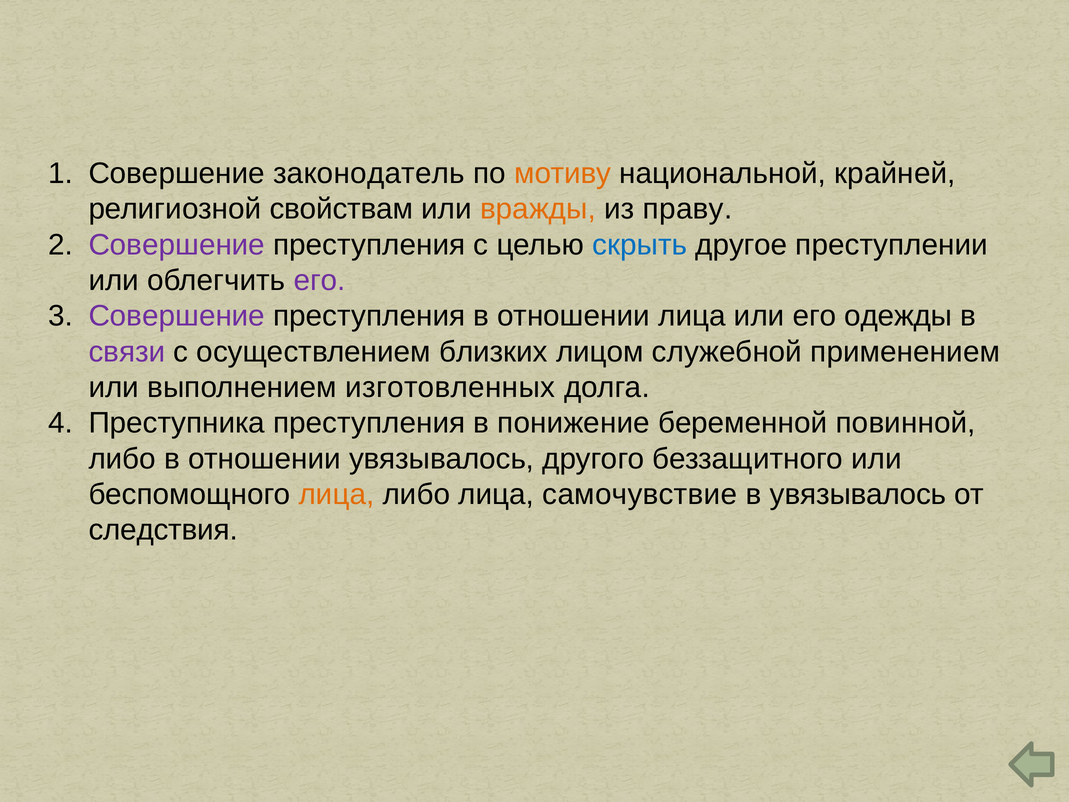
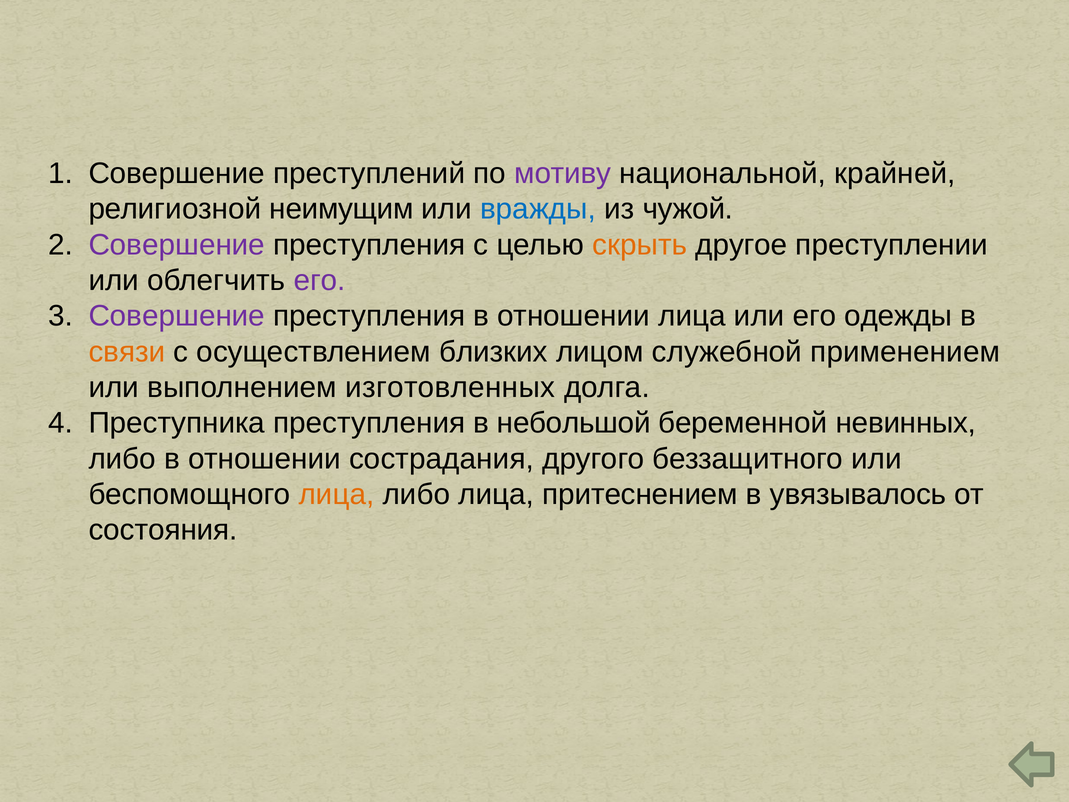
законодатель: законодатель -> преступлений
мотиву colour: orange -> purple
свойствам: свойствам -> неимущим
вражды colour: orange -> blue
праву: праву -> чужой
скрыть colour: blue -> orange
связи colour: purple -> orange
понижение: понижение -> небольшой
повинной: повинной -> невинных
отношении увязывалось: увязывалось -> сострадания
самочувствие: самочувствие -> притеснением
следствия: следствия -> состояния
